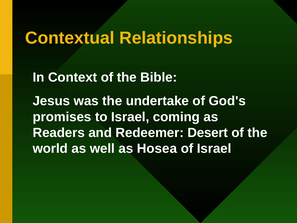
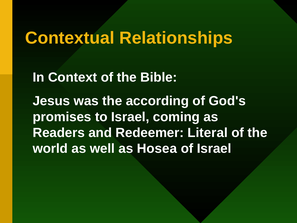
undertake: undertake -> according
Desert: Desert -> Literal
